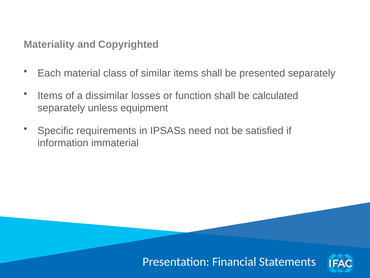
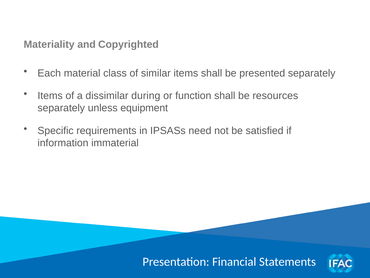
losses: losses -> during
calculated: calculated -> resources
